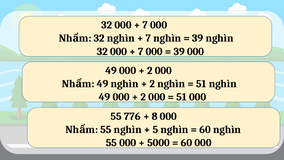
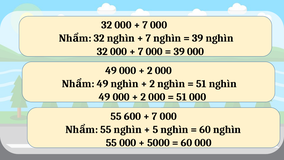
776: 776 -> 600
8 at (155, 116): 8 -> 7
